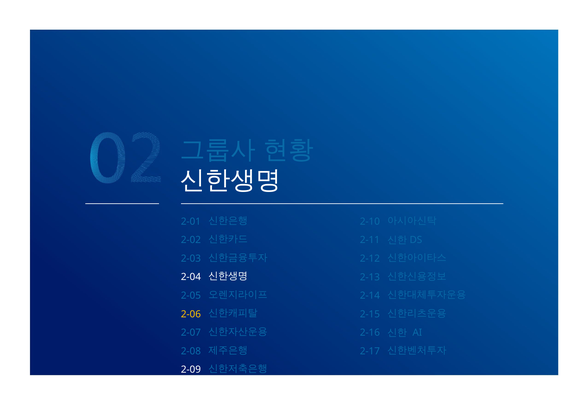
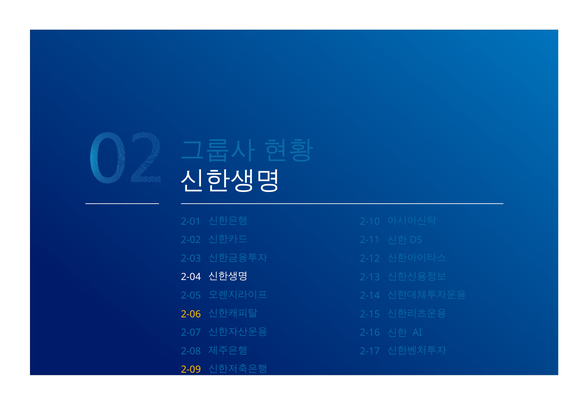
2-09 colour: white -> yellow
